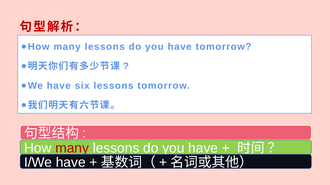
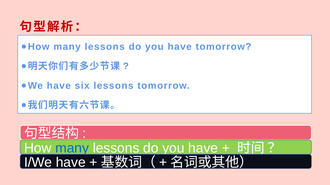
many at (72, 149) colour: red -> blue
